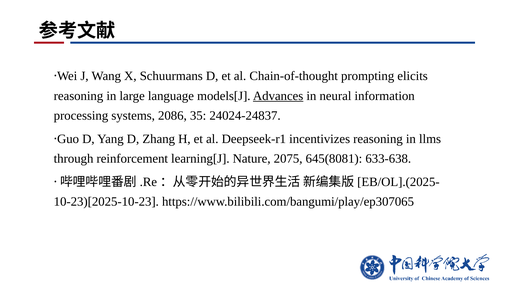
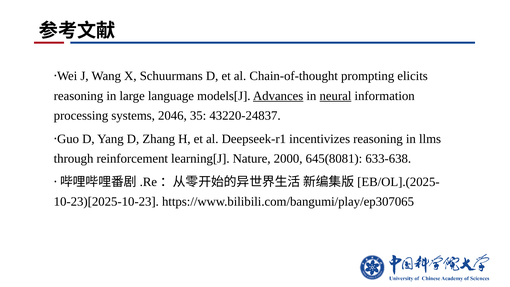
neural underline: none -> present
2086: 2086 -> 2046
24024-24837: 24024-24837 -> 43220-24837
2075: 2075 -> 2000
